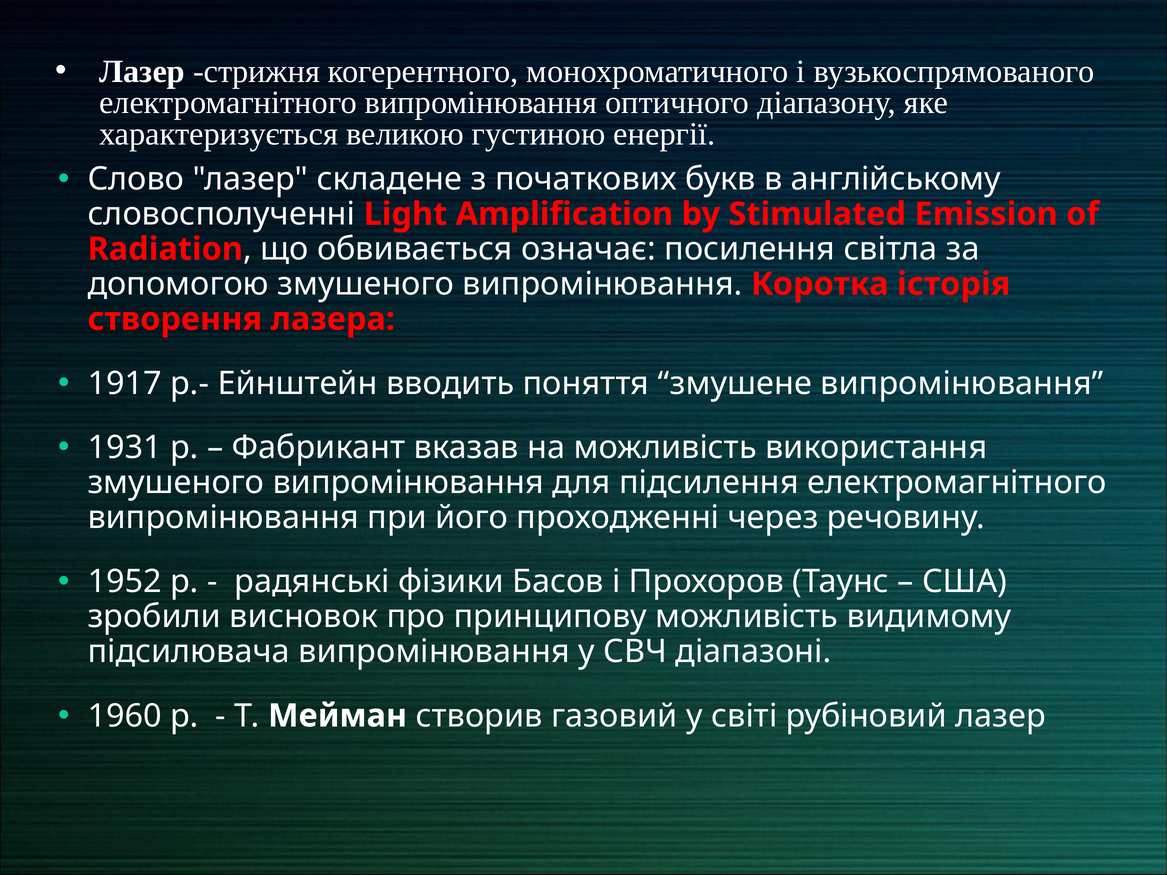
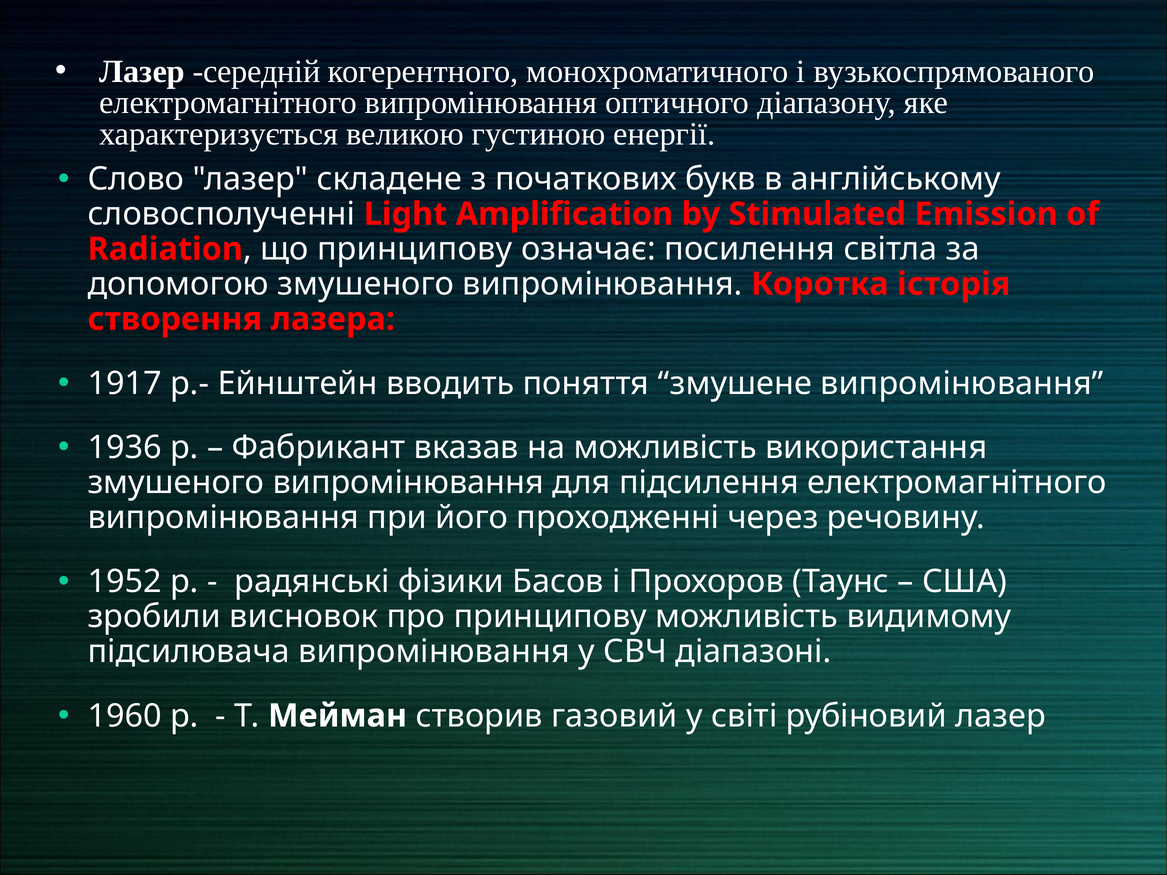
стрижня: стрижня -> середній
що обвивається: обвивається -> принципову
1931: 1931 -> 1936
